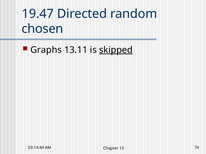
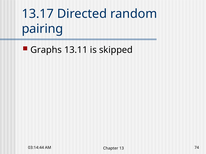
19.47: 19.47 -> 13.17
chosen: chosen -> pairing
skipped underline: present -> none
